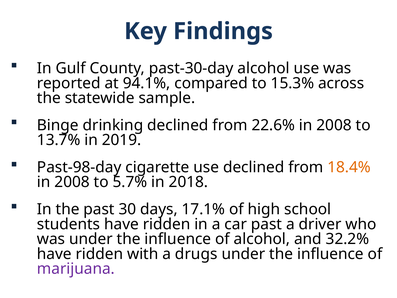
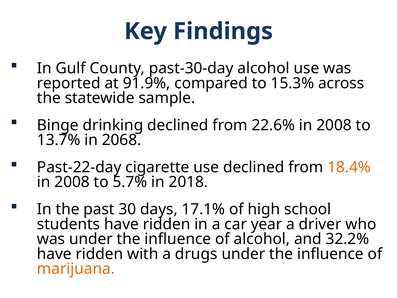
94.1%: 94.1% -> 91.9%
2019: 2019 -> 2068
Past-98-day: Past-98-day -> Past-22-day
car past: past -> year
marijuana colour: purple -> orange
